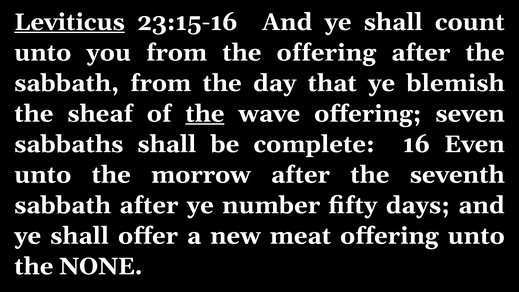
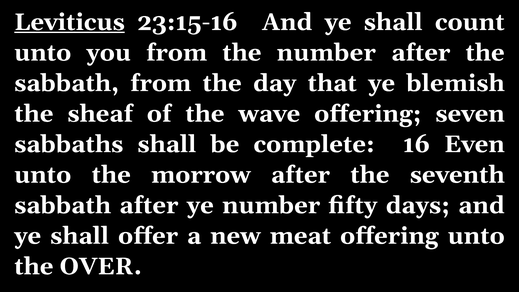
the offering: offering -> number
the at (205, 114) underline: present -> none
NONE: NONE -> OVER
